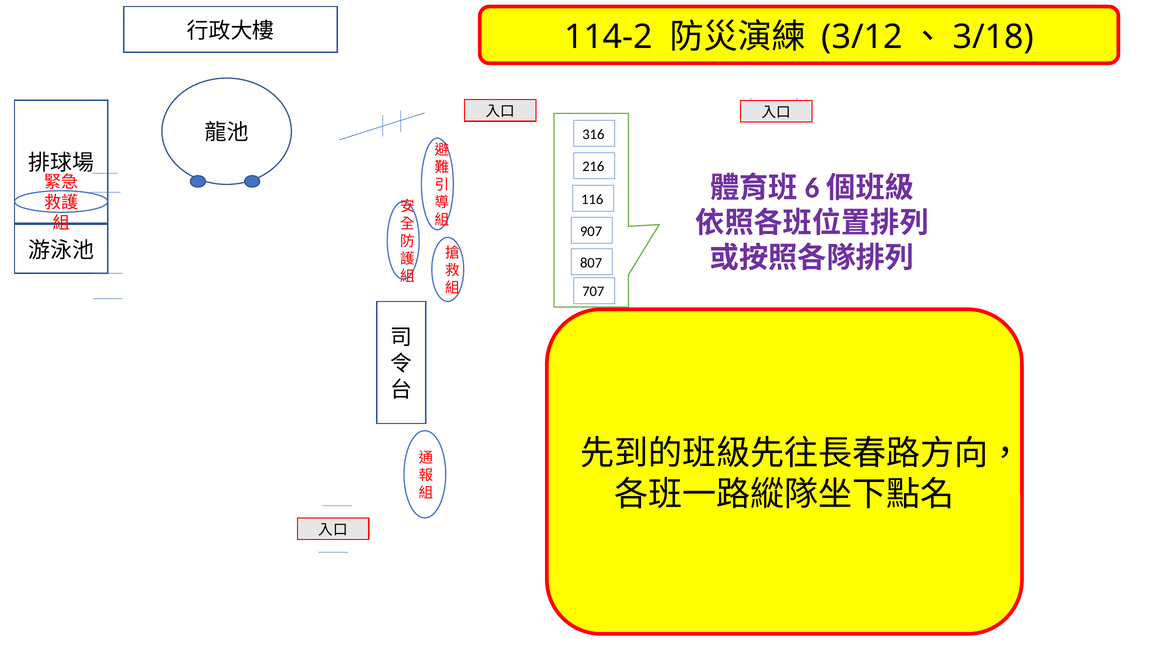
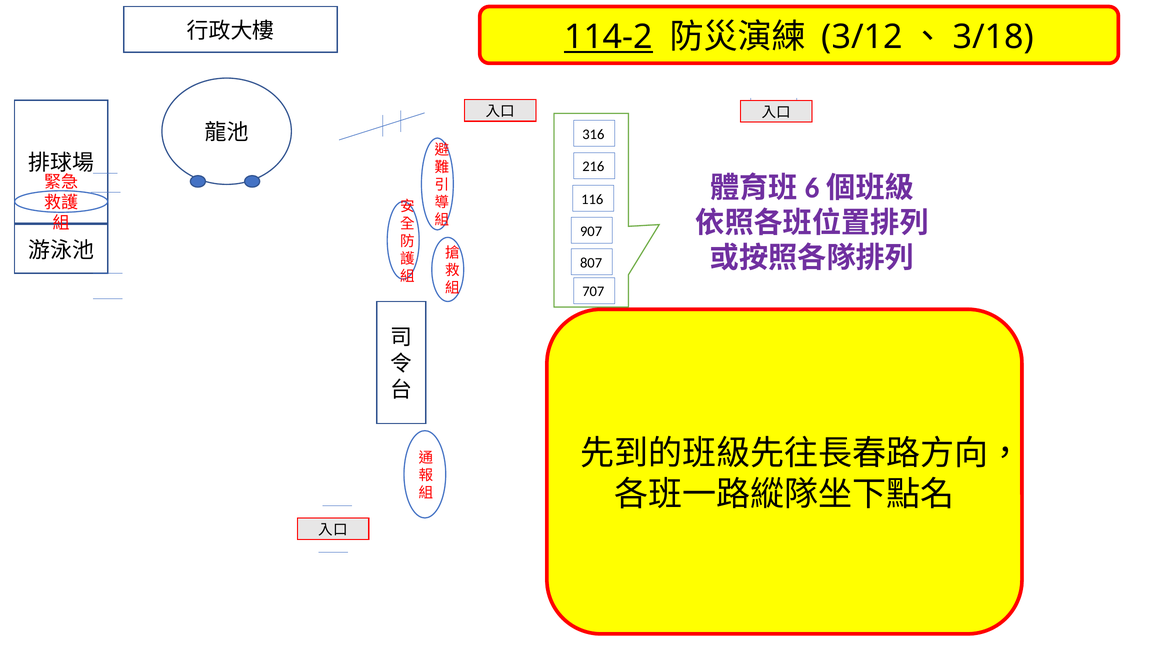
114-2 underline: none -> present
